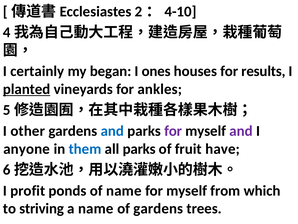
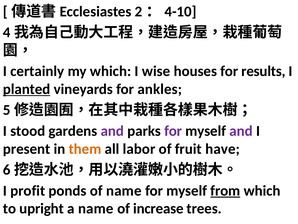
my began: began -> which
ones: ones -> wise
other: other -> stood
and at (112, 131) colour: blue -> purple
anyone: anyone -> present
them colour: blue -> orange
all parks: parks -> labor
from underline: none -> present
striving: striving -> upright
of gardens: gardens -> increase
